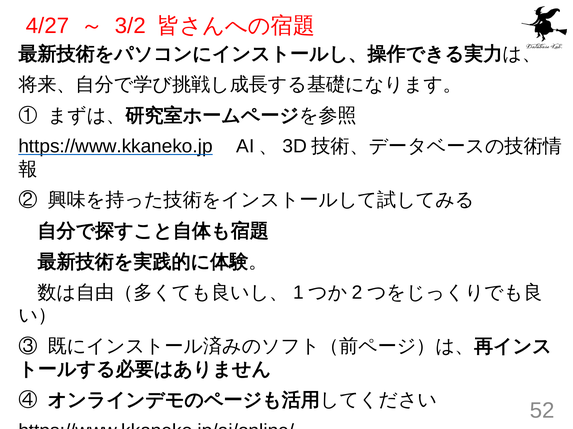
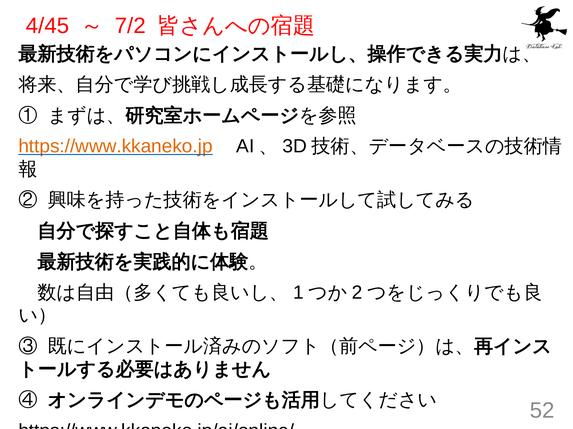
4/27: 4/27 -> 4/45
3/2: 3/2 -> 7/2
https://www.kkaneko.jp colour: black -> orange
